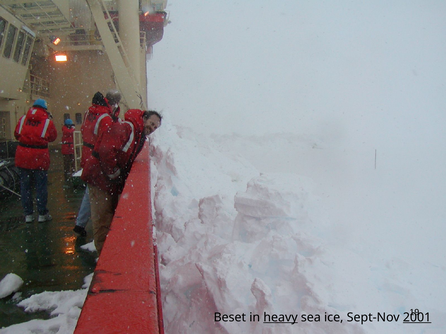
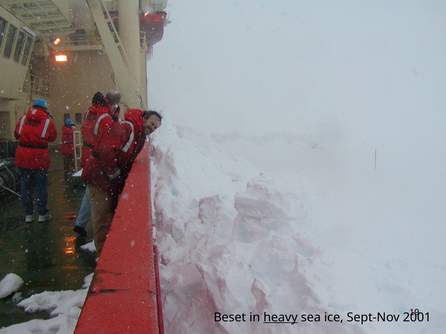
2001 underline: present -> none
